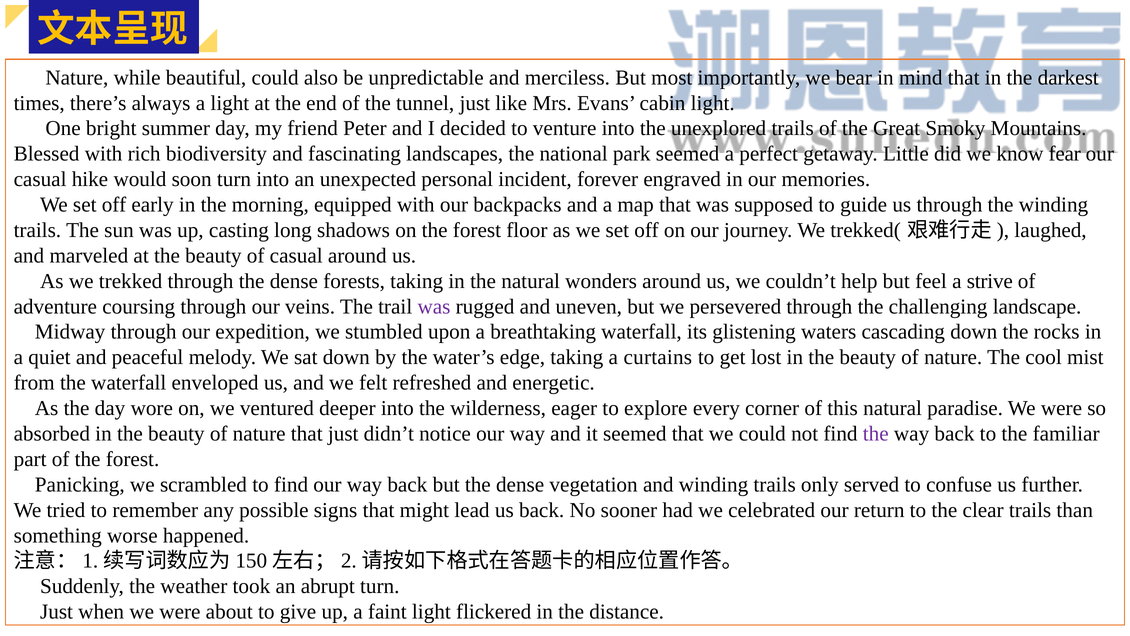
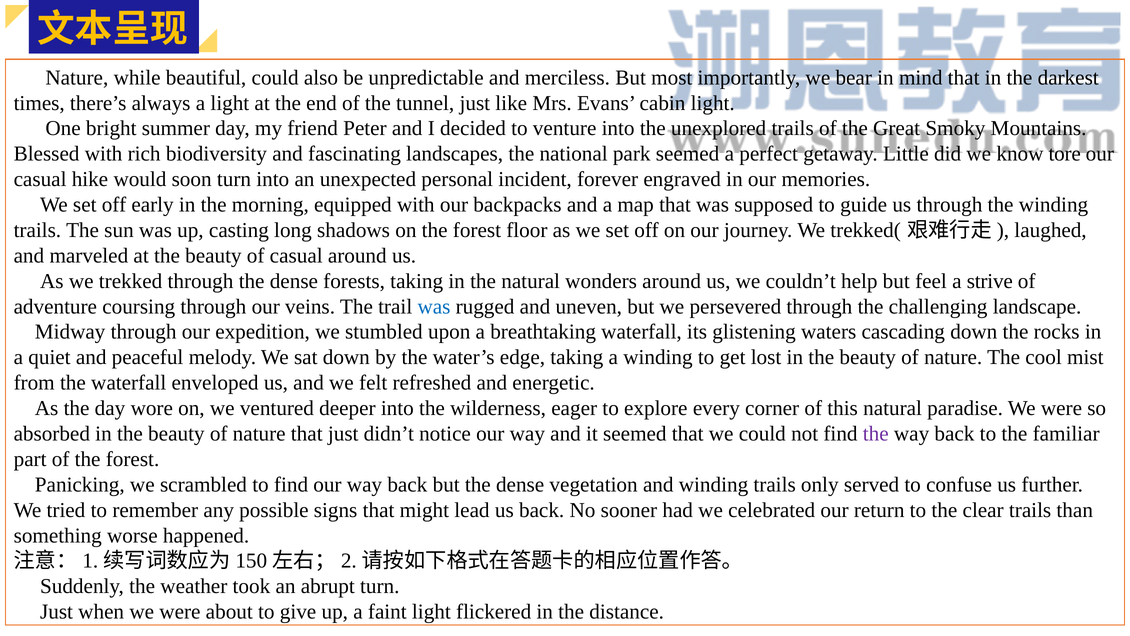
fear: fear -> tore
was at (434, 306) colour: purple -> blue
a curtains: curtains -> winding
